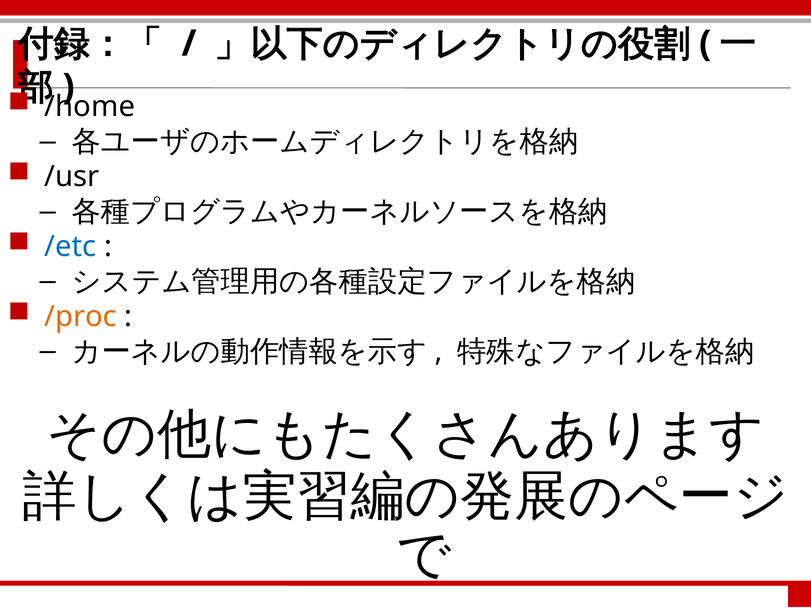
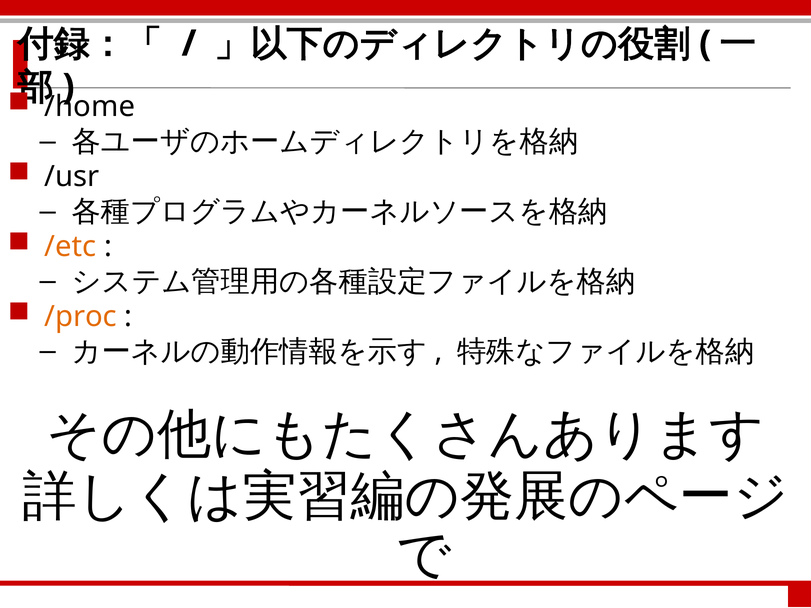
/etc colour: blue -> orange
